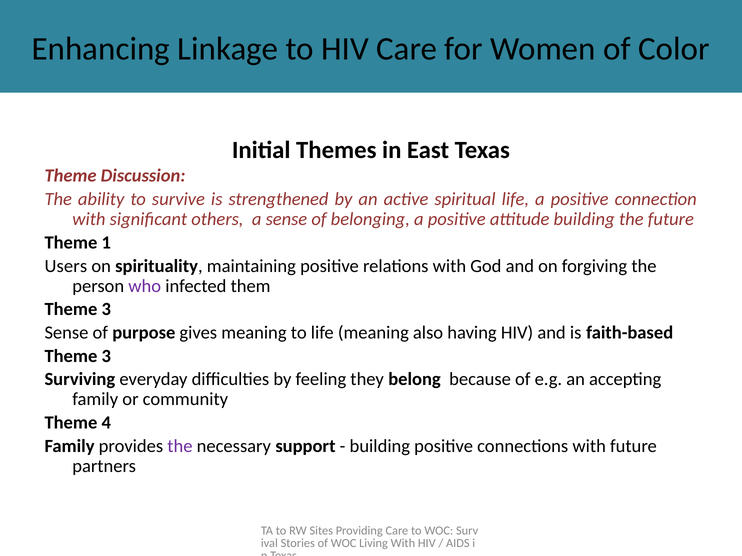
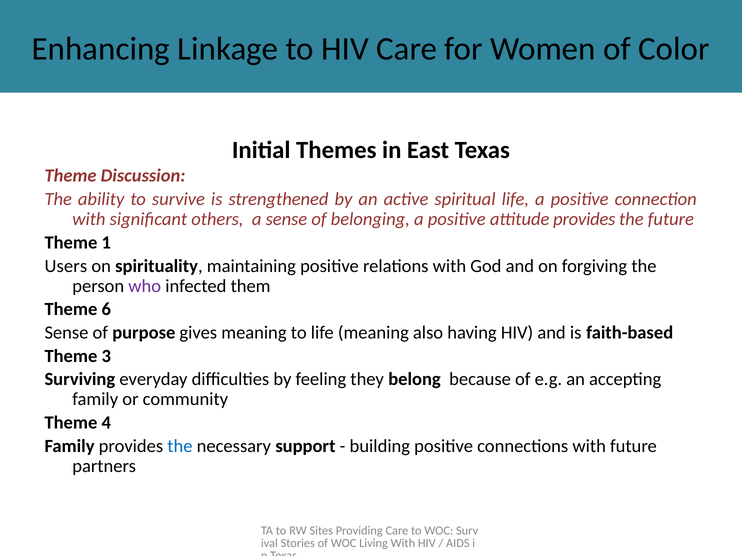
attitude building: building -> provides
3 at (106, 310): 3 -> 6
the at (180, 446) colour: purple -> blue
